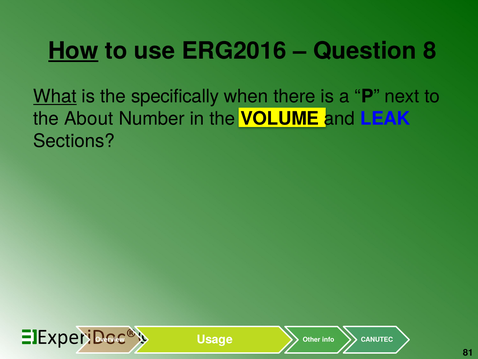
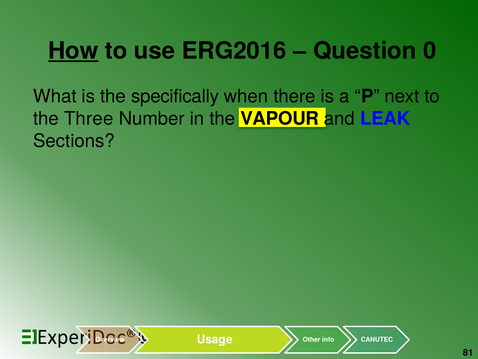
8: 8 -> 0
What underline: present -> none
About: About -> Three
VOLUME: VOLUME -> VAPOUR
